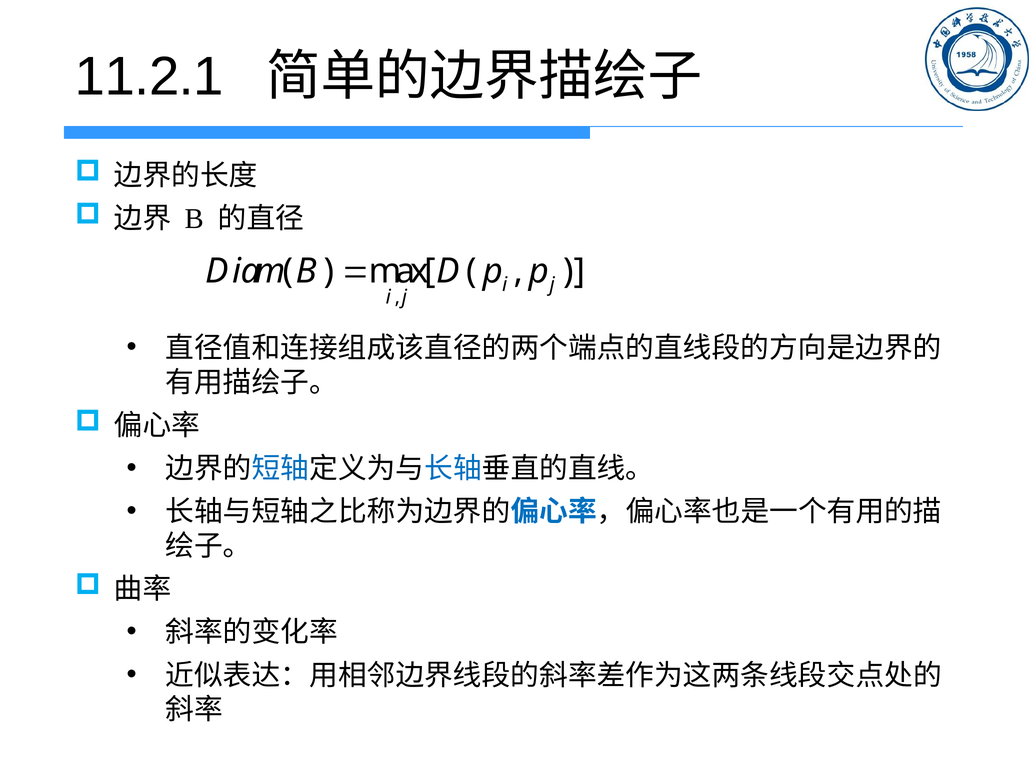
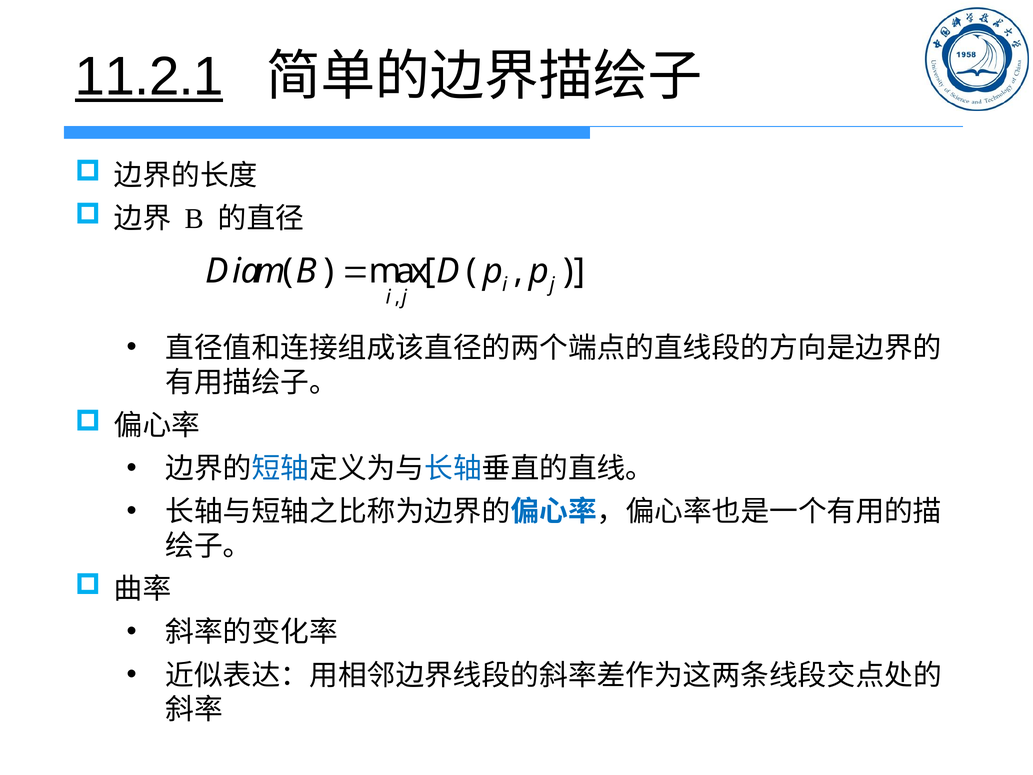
11.2.1 underline: none -> present
